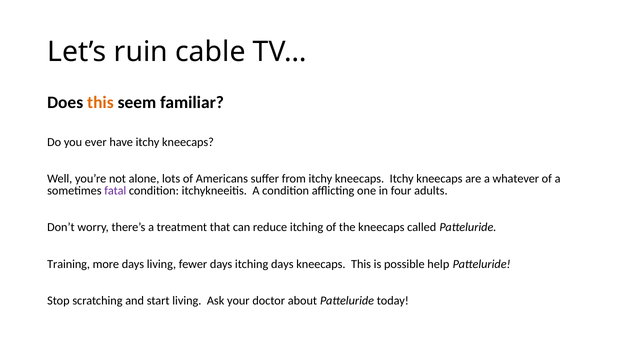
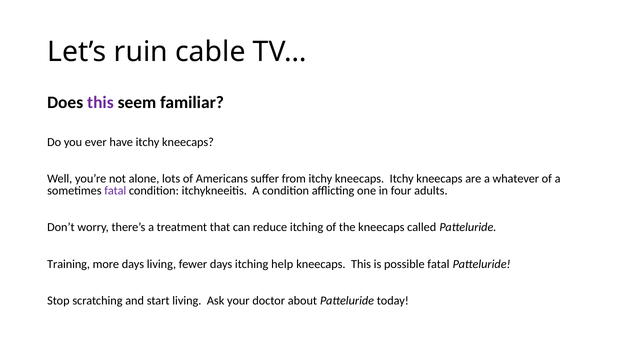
this at (100, 103) colour: orange -> purple
itching days: days -> help
possible help: help -> fatal
